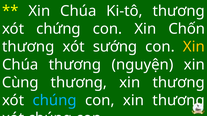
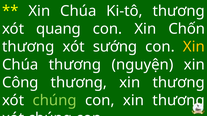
chứng: chứng -> quang
Cùng: Cùng -> Công
chúng at (55, 101) colour: light blue -> light green
